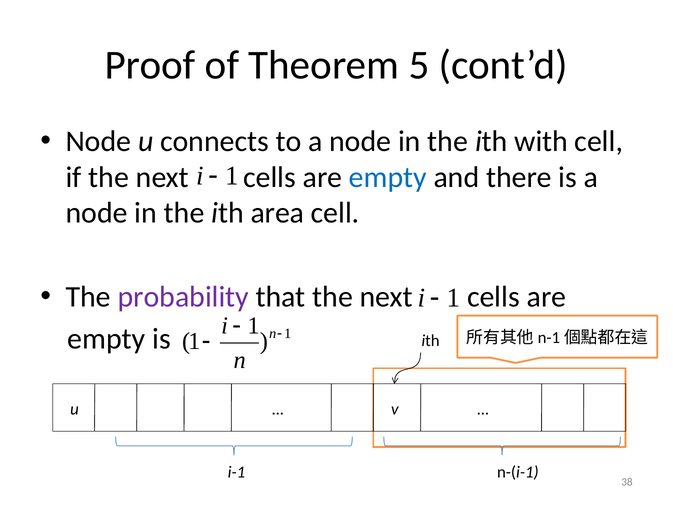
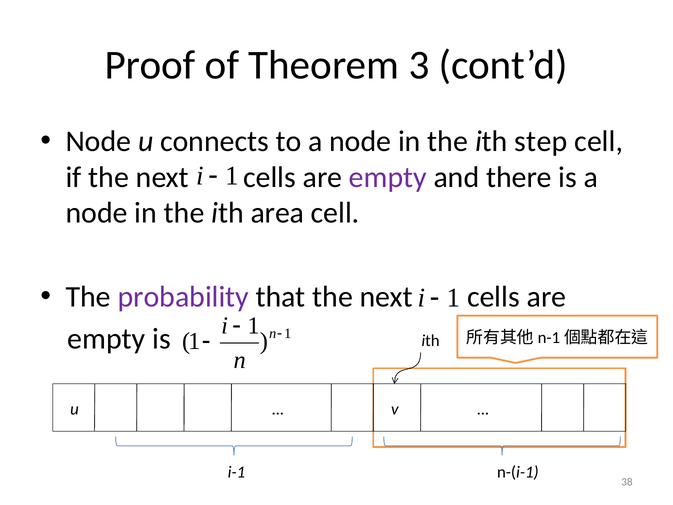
5: 5 -> 3
with: with -> step
empty at (388, 177) colour: blue -> purple
